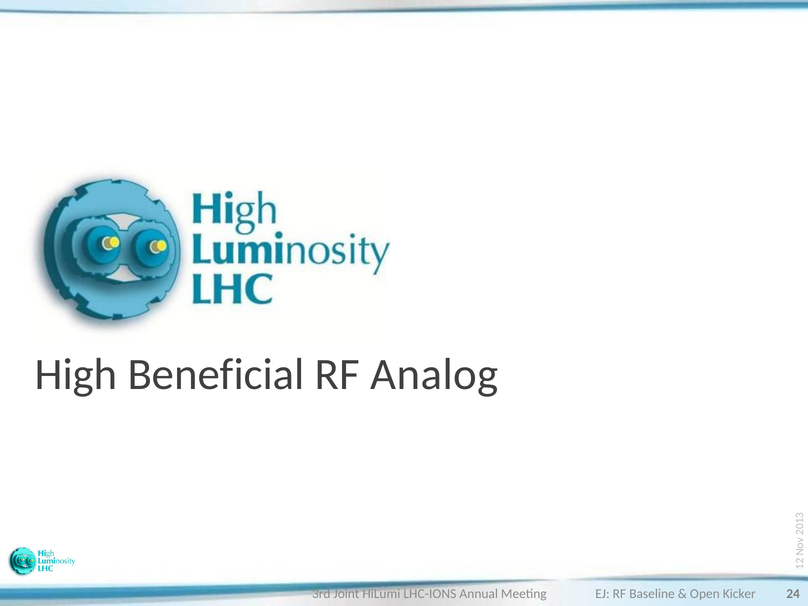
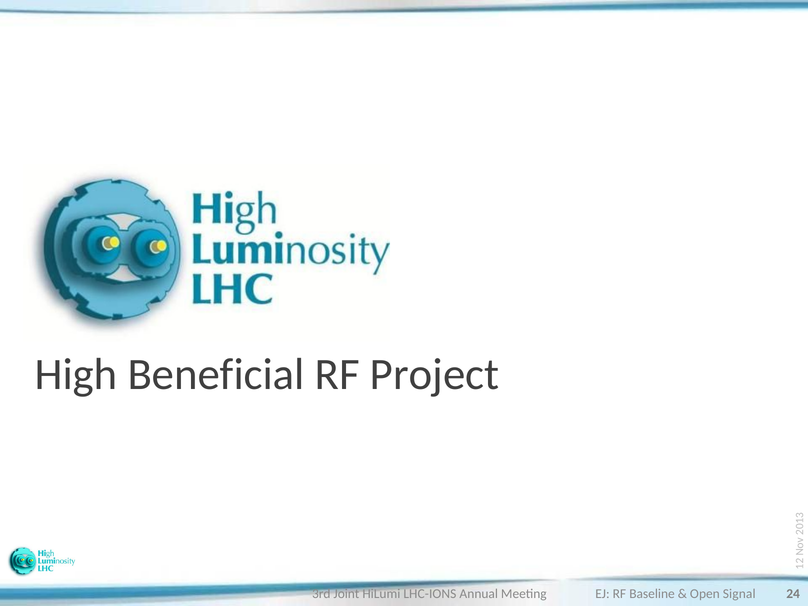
Analog: Analog -> Project
Kicker: Kicker -> Signal
